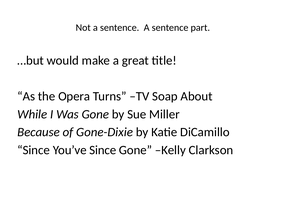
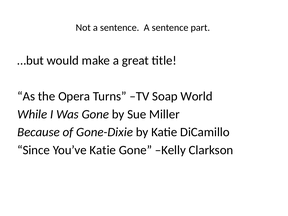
About: About -> World
You’ve Since: Since -> Katie
